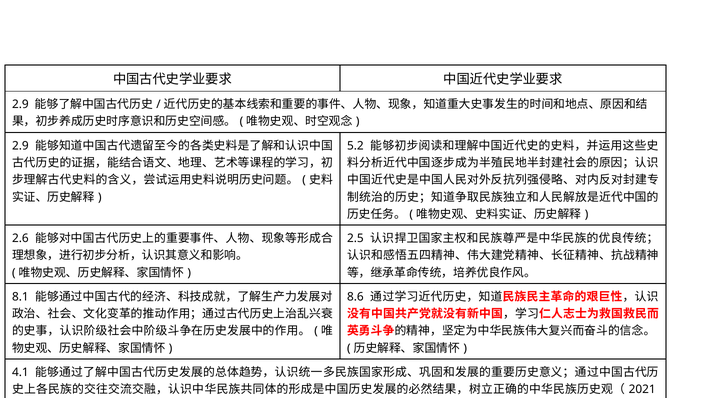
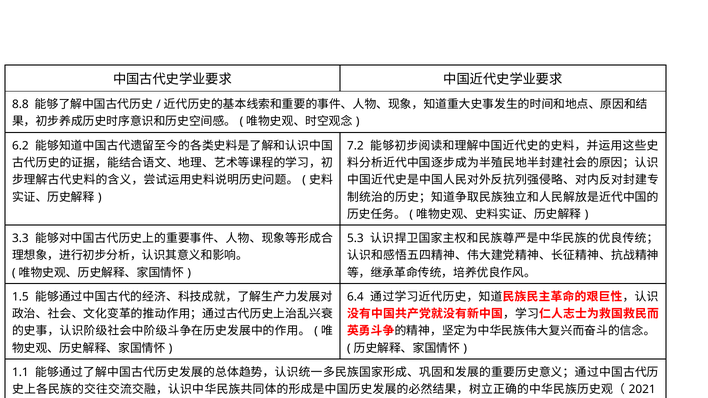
2.9 at (20, 105): 2.9 -> 8.8
2.9 at (20, 146): 2.9 -> 6.2
5.2: 5.2 -> 7.2
2.6: 2.6 -> 3.3
2.5: 2.5 -> 5.3
8.1: 8.1 -> 1.5
8.6: 8.6 -> 6.4
4.1: 4.1 -> 1.1
